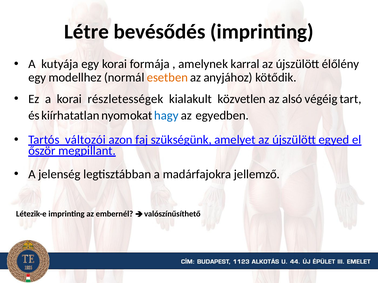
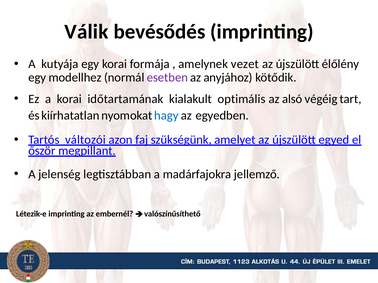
Létre: Létre -> Válik
karral: karral -> vezet
esetben colour: orange -> purple
részletességek: részletességek -> időtartamának
közvetlen: közvetlen -> optimális
